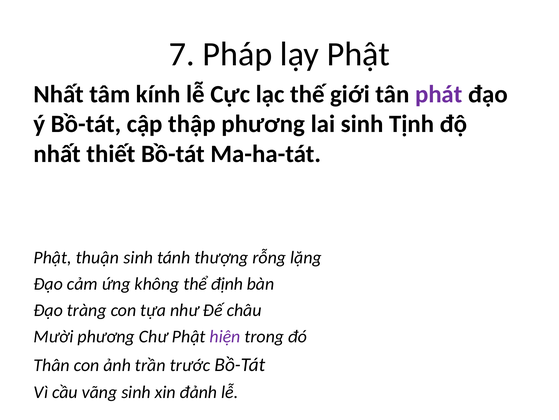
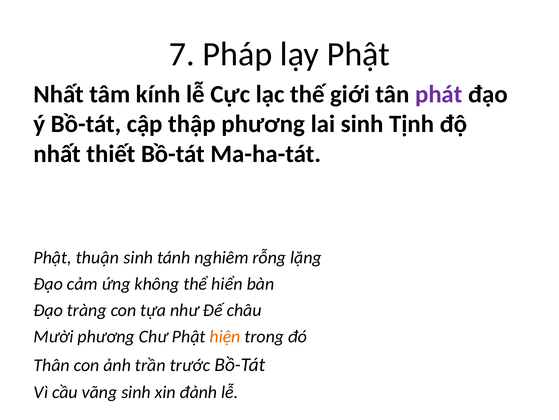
thượng: thượng -> nghiêm
định: định -> hiển
hiện colour: purple -> orange
